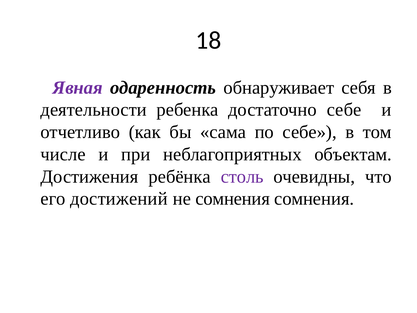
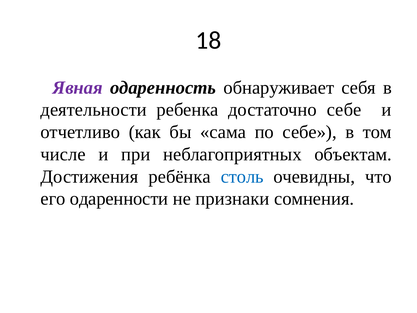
столь colour: purple -> blue
достижений: достижений -> одаренности
не сомнения: сомнения -> признаки
